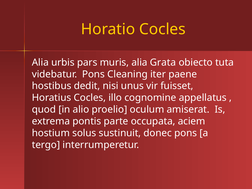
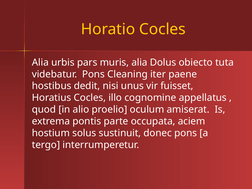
Grata: Grata -> Dolus
